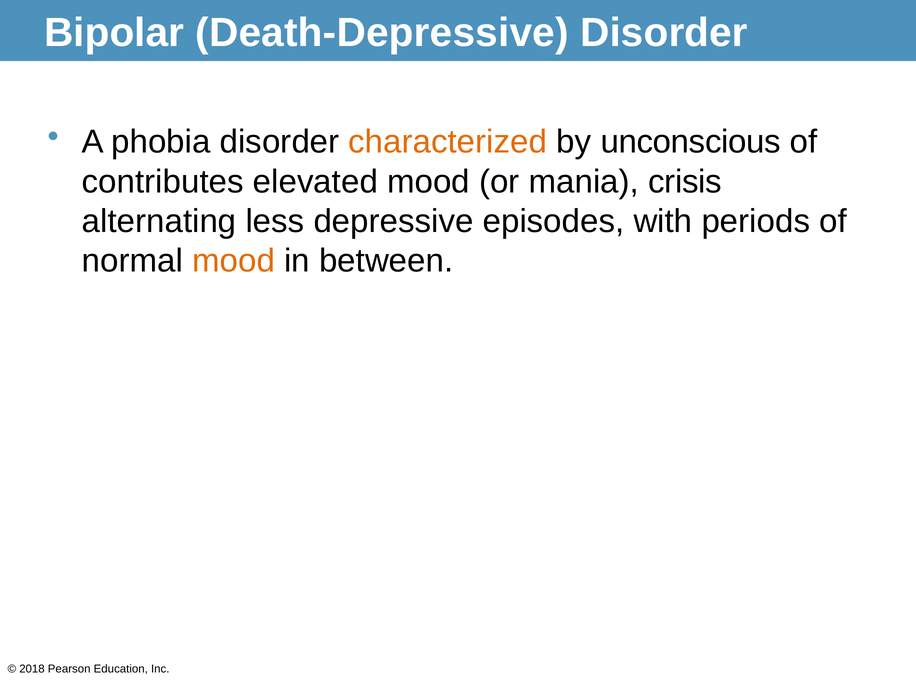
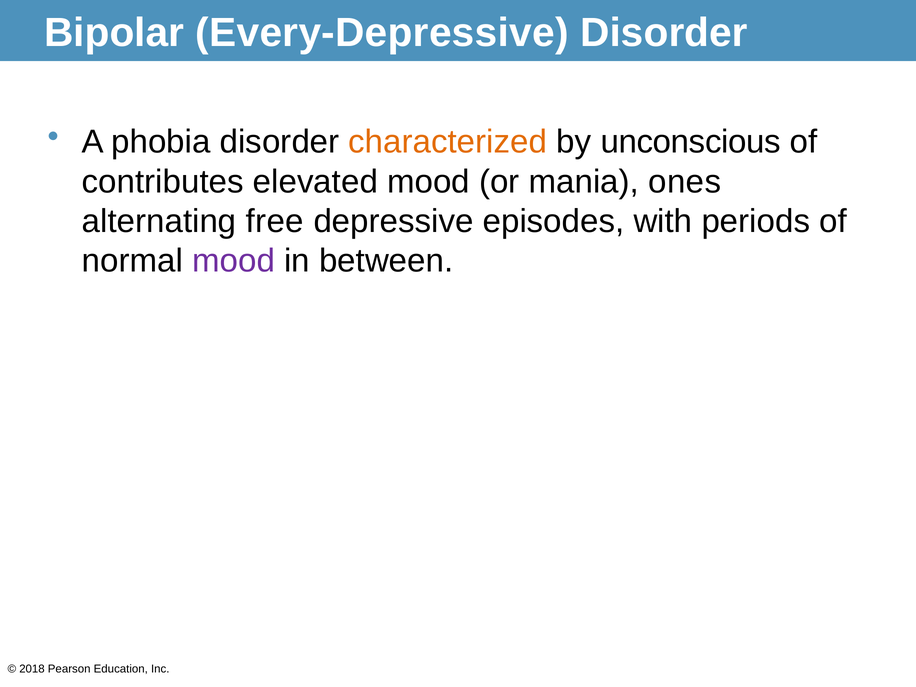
Death-Depressive: Death-Depressive -> Every-Depressive
crisis: crisis -> ones
less: less -> free
mood at (234, 261) colour: orange -> purple
